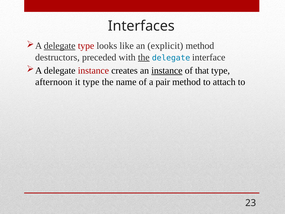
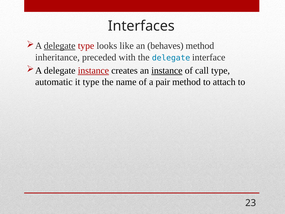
explicit: explicit -> behaves
destructors: destructors -> inheritance
the at (144, 57) underline: present -> none
instance at (93, 70) underline: none -> present
that: that -> call
afternoon: afternoon -> automatic
